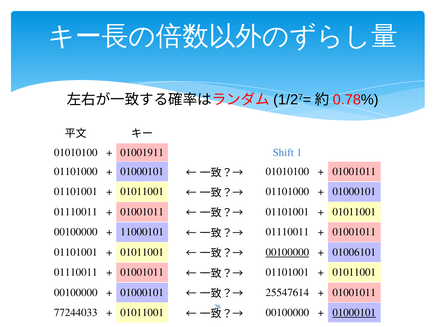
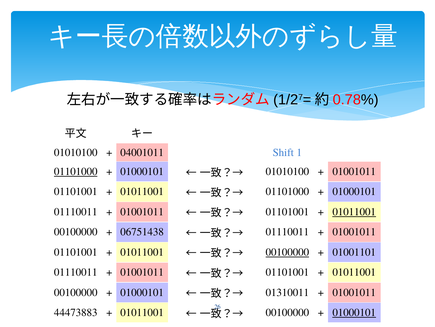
01001911: 01001911 -> 04001011
01101000 at (76, 171) underline: none -> present
01011001 at (354, 211) underline: none -> present
11000101: 11000101 -> 06751438
01006101: 01006101 -> 01001101
25547614: 25547614 -> 01310011
77244033: 77244033 -> 44473883
